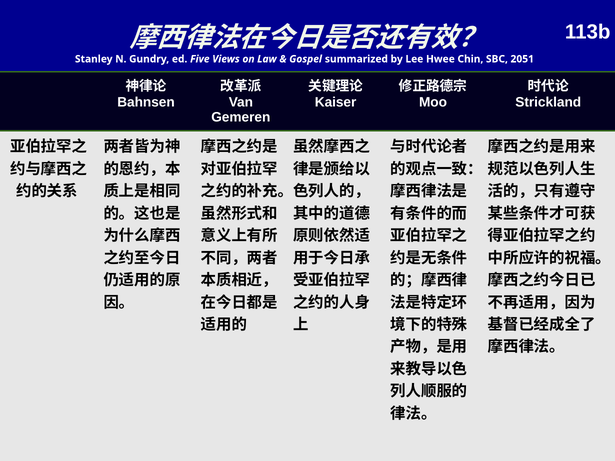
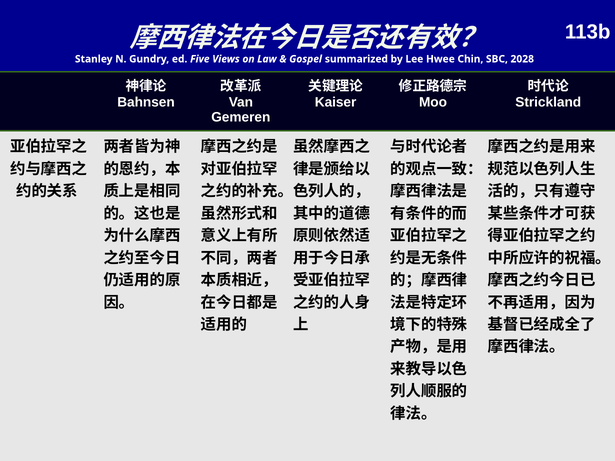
2051: 2051 -> 2028
